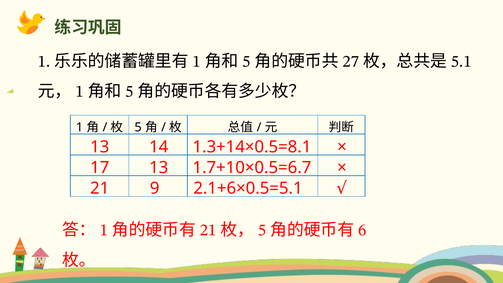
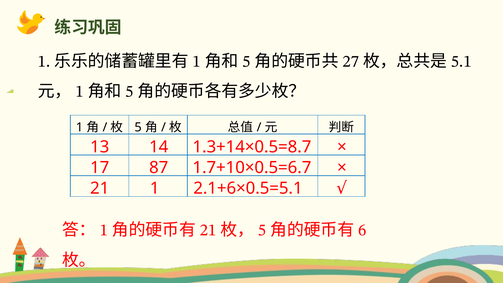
1.3+14×0.5=8.1: 1.3+14×0.5=8.1 -> 1.3+14×0.5=8.7
17 13: 13 -> 87
21 9: 9 -> 1
